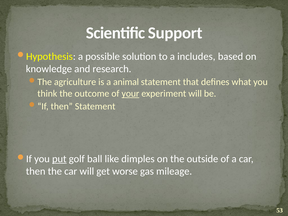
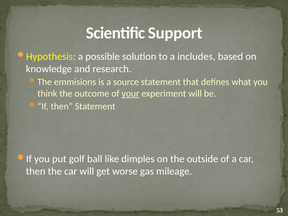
agriculture: agriculture -> emmisions
animal: animal -> source
put underline: present -> none
